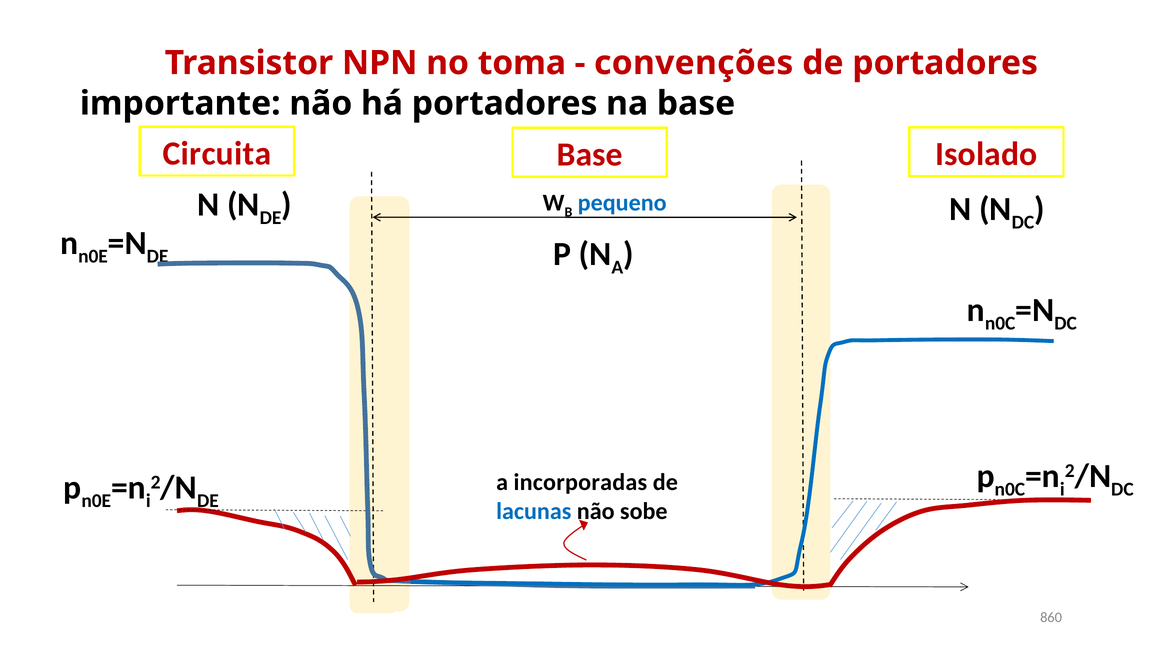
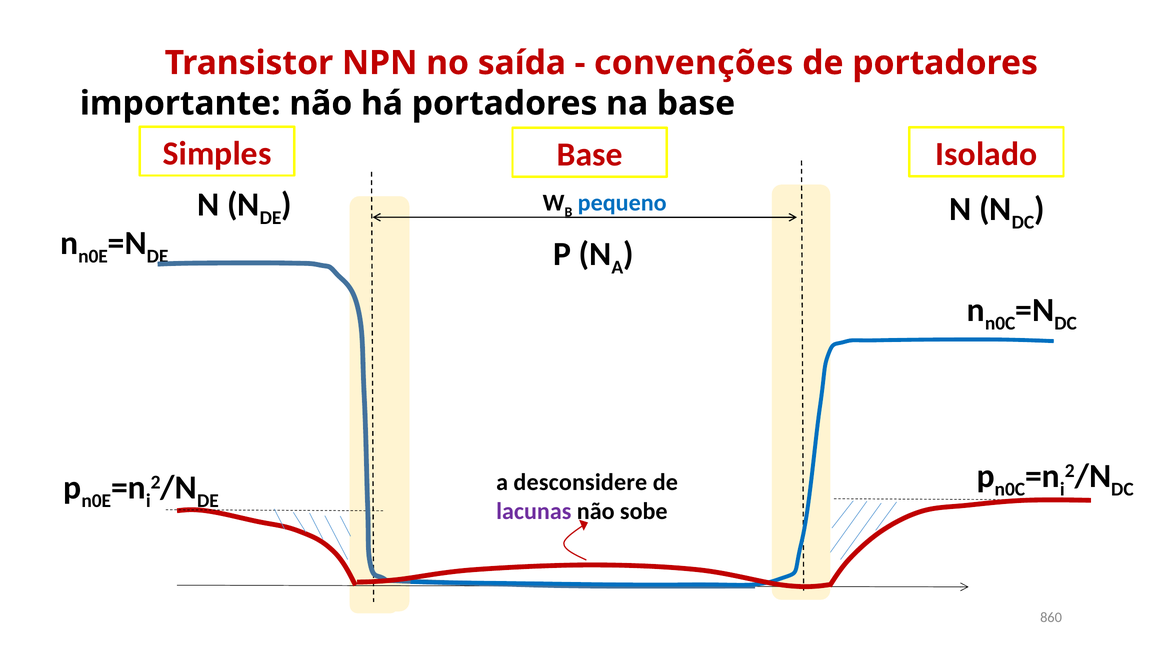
toma: toma -> saída
Circuita: Circuita -> Simples
incorporadas: incorporadas -> desconsidere
lacunas colour: blue -> purple
